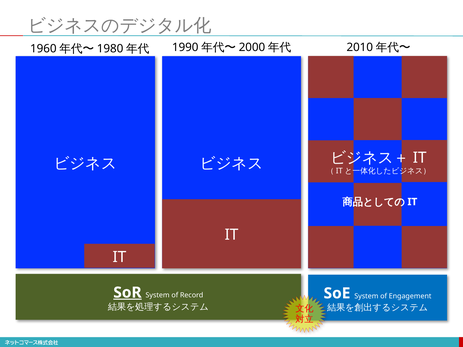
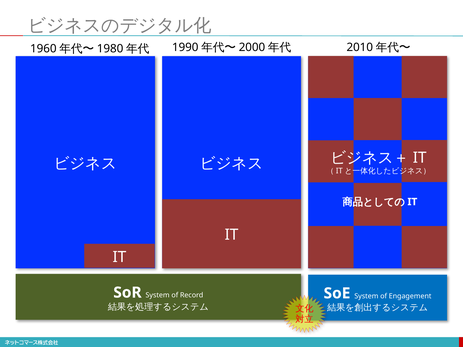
SoR underline: present -> none
